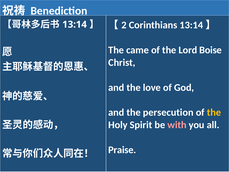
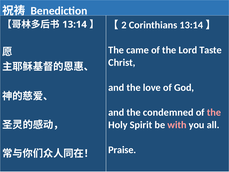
Boise: Boise -> Taste
persecution: persecution -> condemned
the at (214, 112) colour: yellow -> pink
